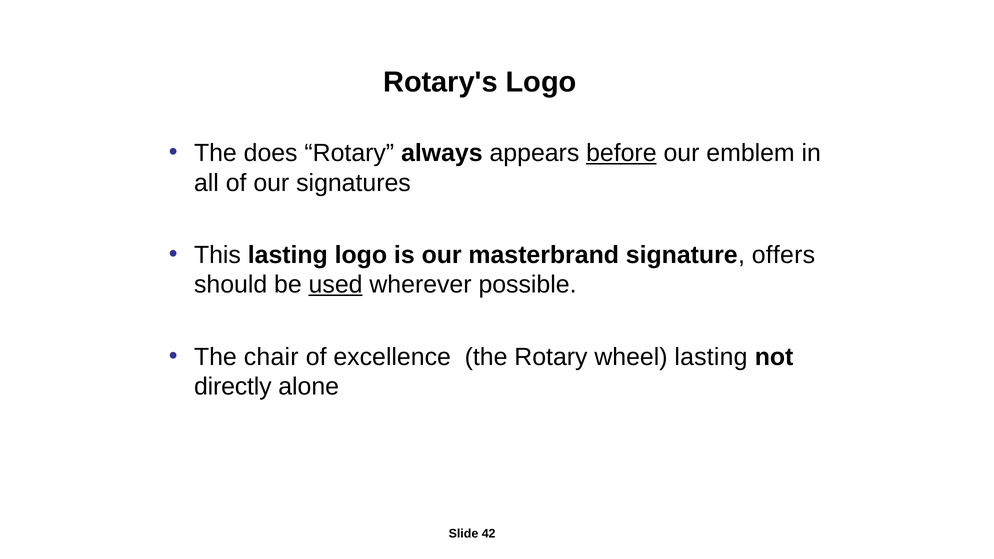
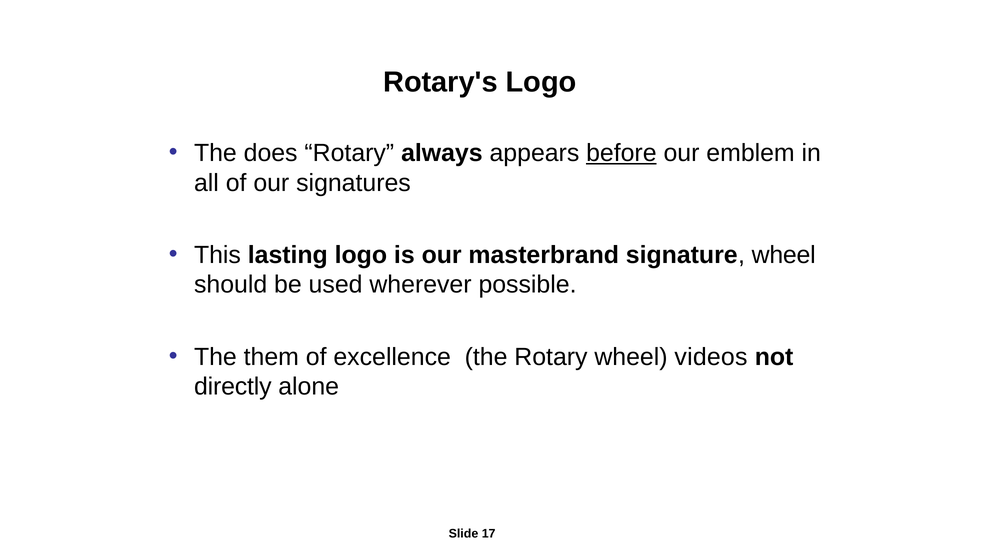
signature offers: offers -> wheel
used underline: present -> none
chair: chair -> them
wheel lasting: lasting -> videos
42: 42 -> 17
